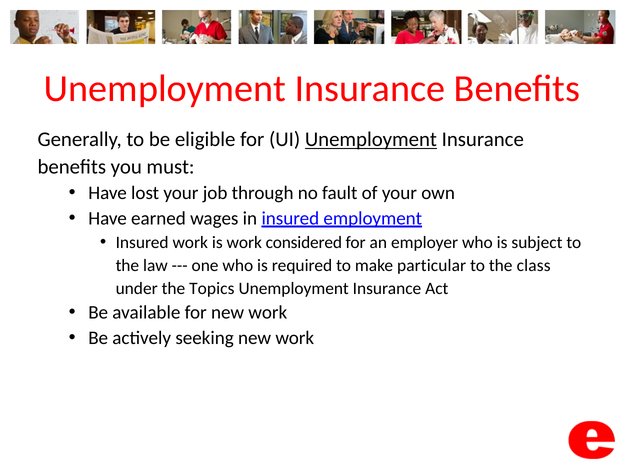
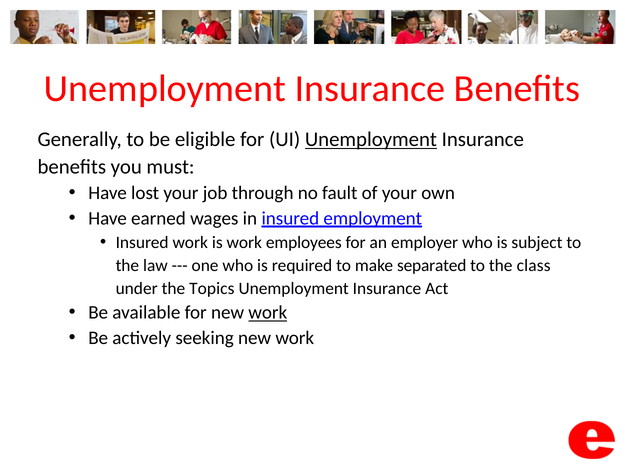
considered: considered -> employees
particular: particular -> separated
work at (268, 312) underline: none -> present
